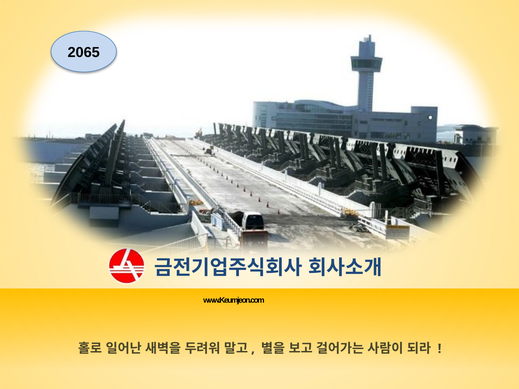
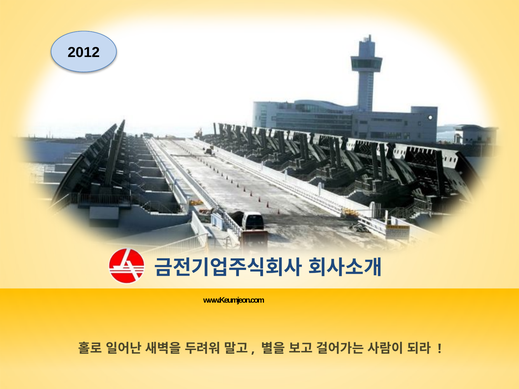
2065: 2065 -> 2012
